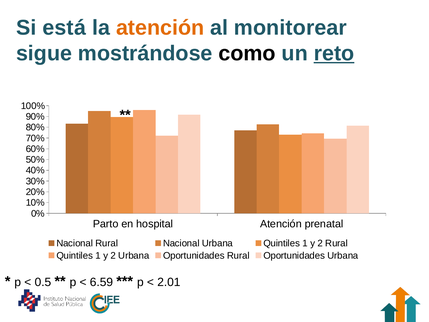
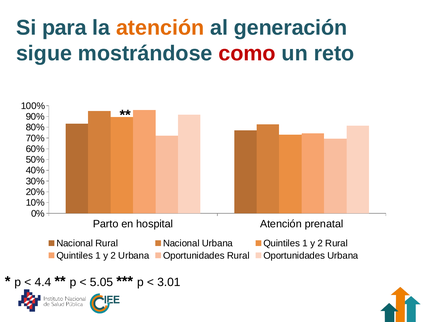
está: está -> para
monitorear: monitorear -> generación
como colour: black -> red
reto underline: present -> none
0.5: 0.5 -> 4.4
6.59: 6.59 -> 5.05
2.01: 2.01 -> 3.01
